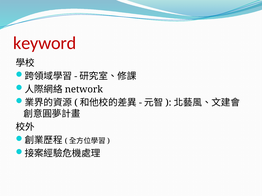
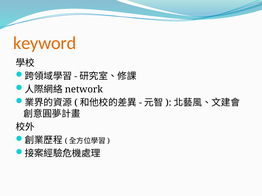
keyword colour: red -> orange
